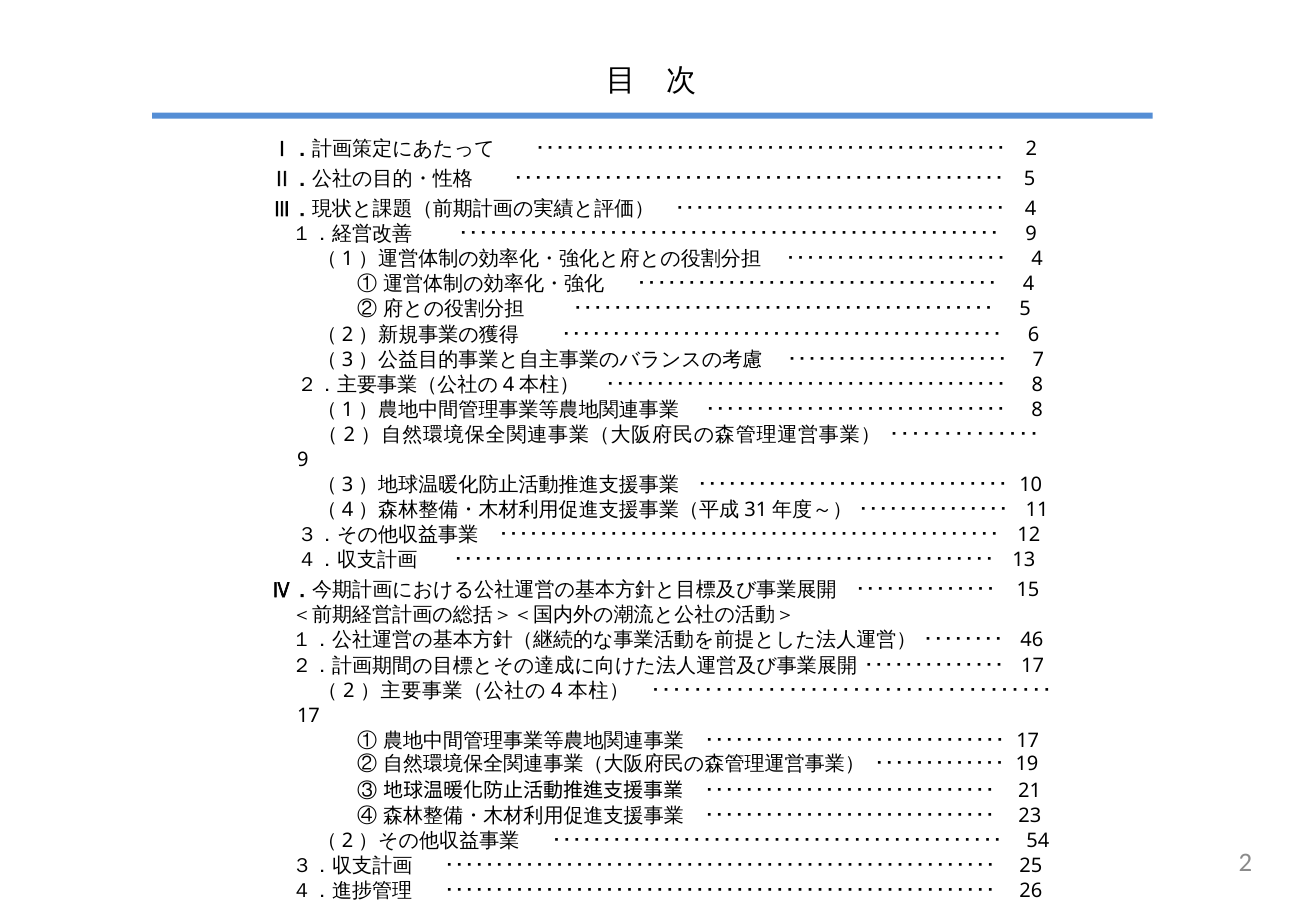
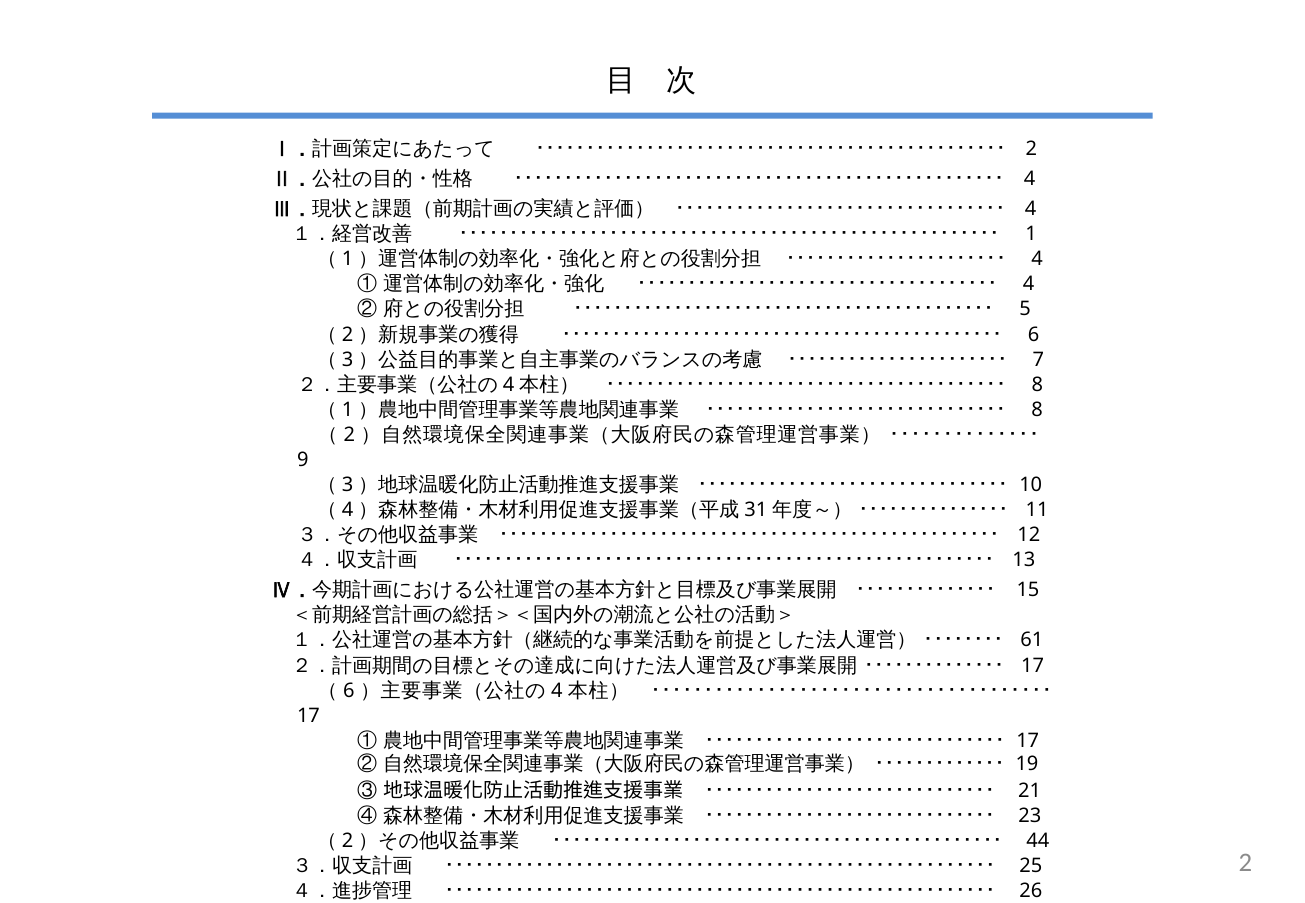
5 at (1030, 179): 5 -> 4
9 at (1031, 234): 9 -> 1
46: 46 -> 61
2 at (349, 691): 2 -> 6
54: 54 -> 44
